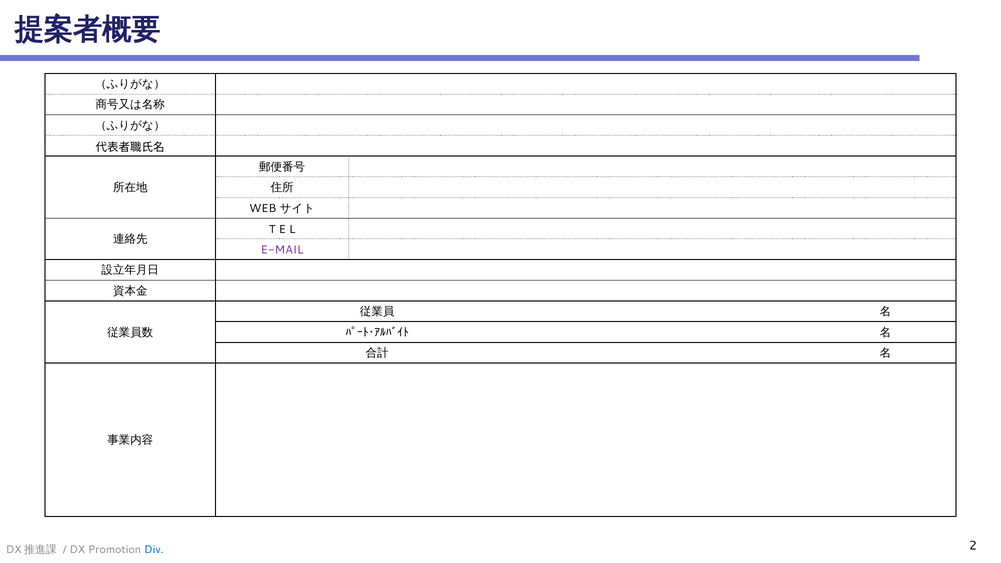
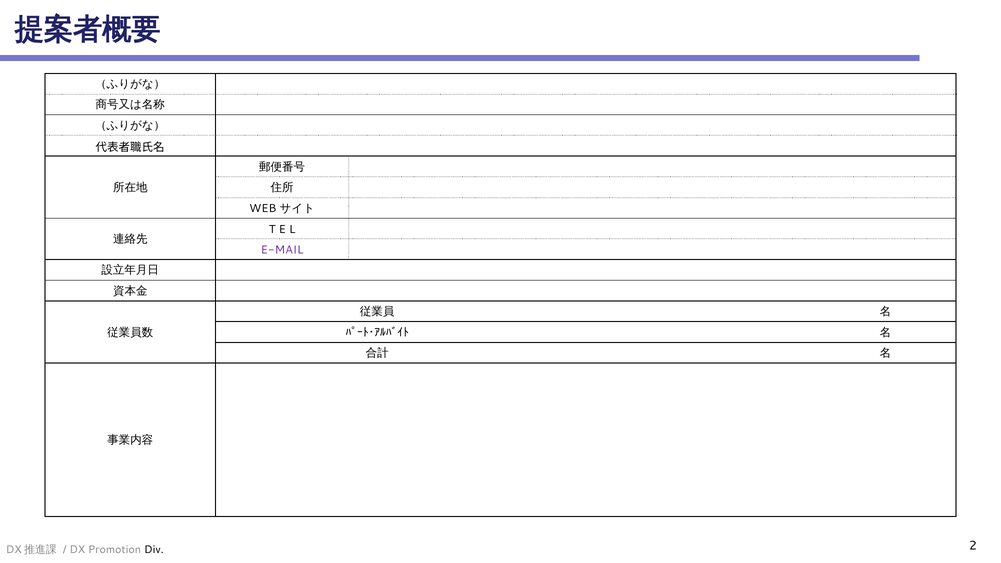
Div colour: blue -> black
